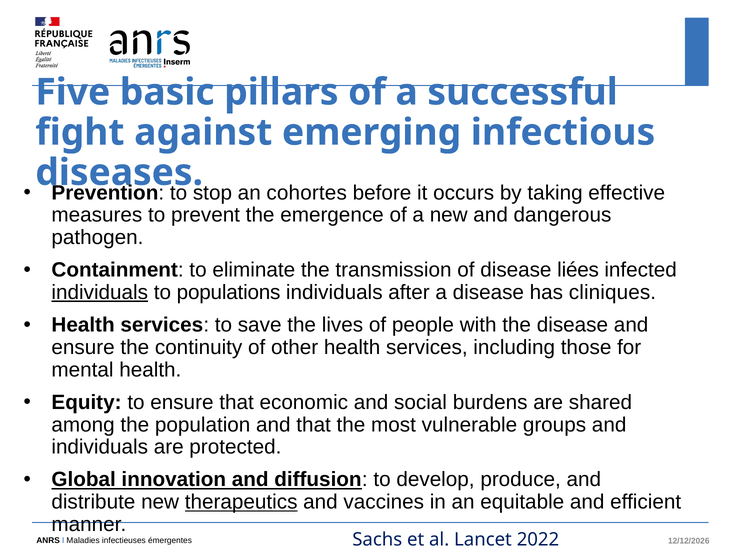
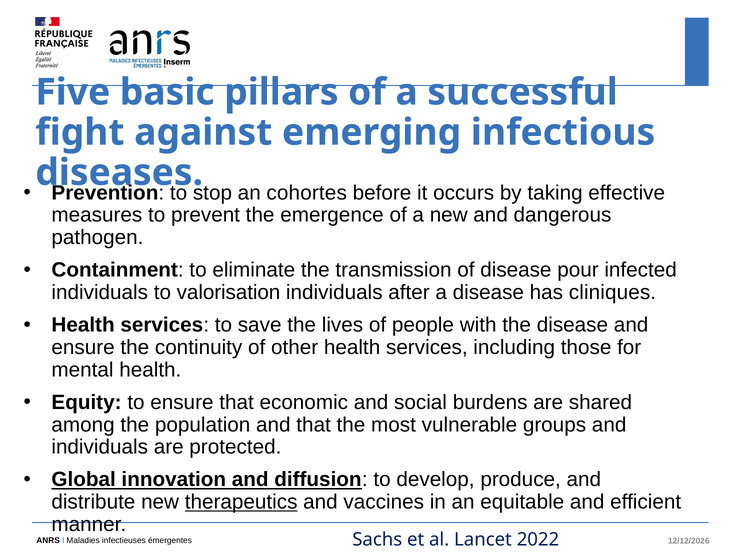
liées: liées -> pour
individuals at (100, 292) underline: present -> none
populations: populations -> valorisation
